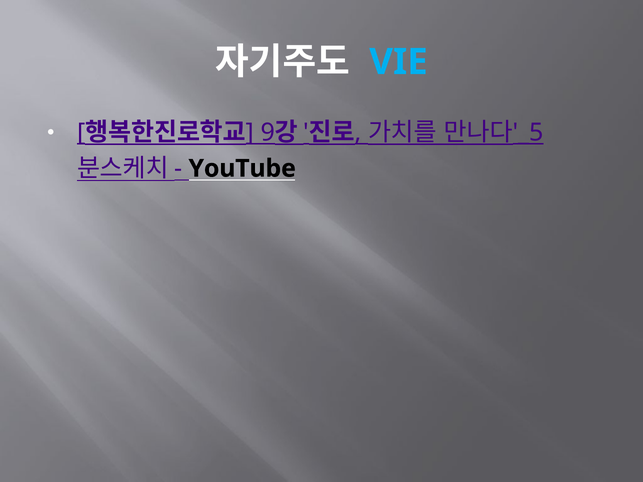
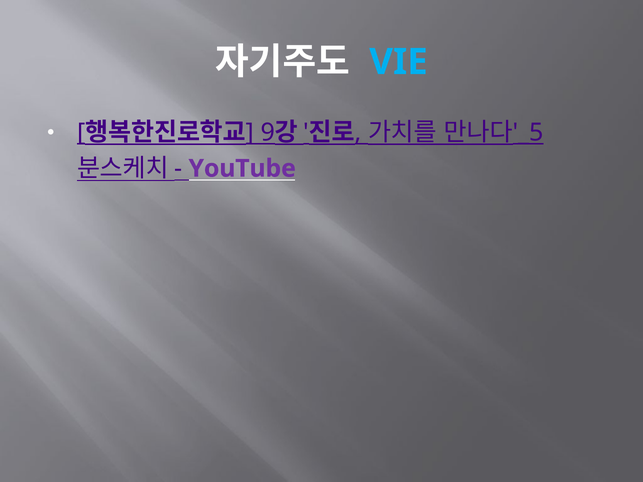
YouTube colour: black -> purple
